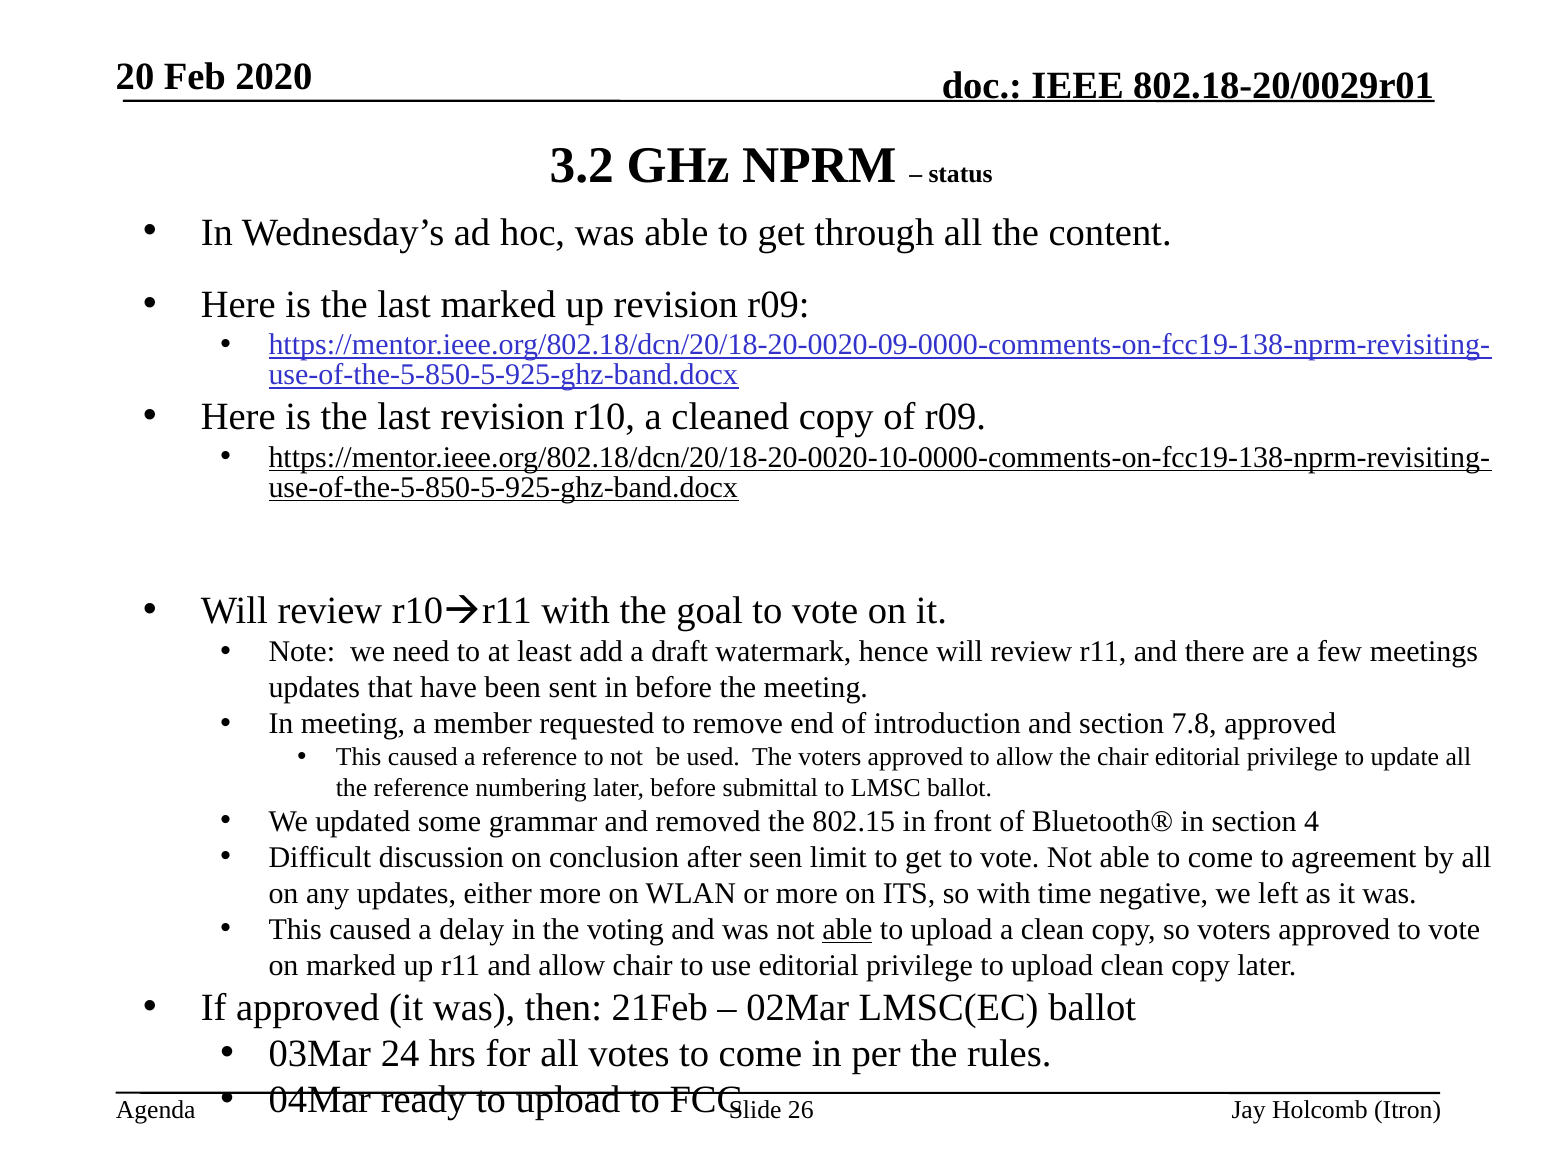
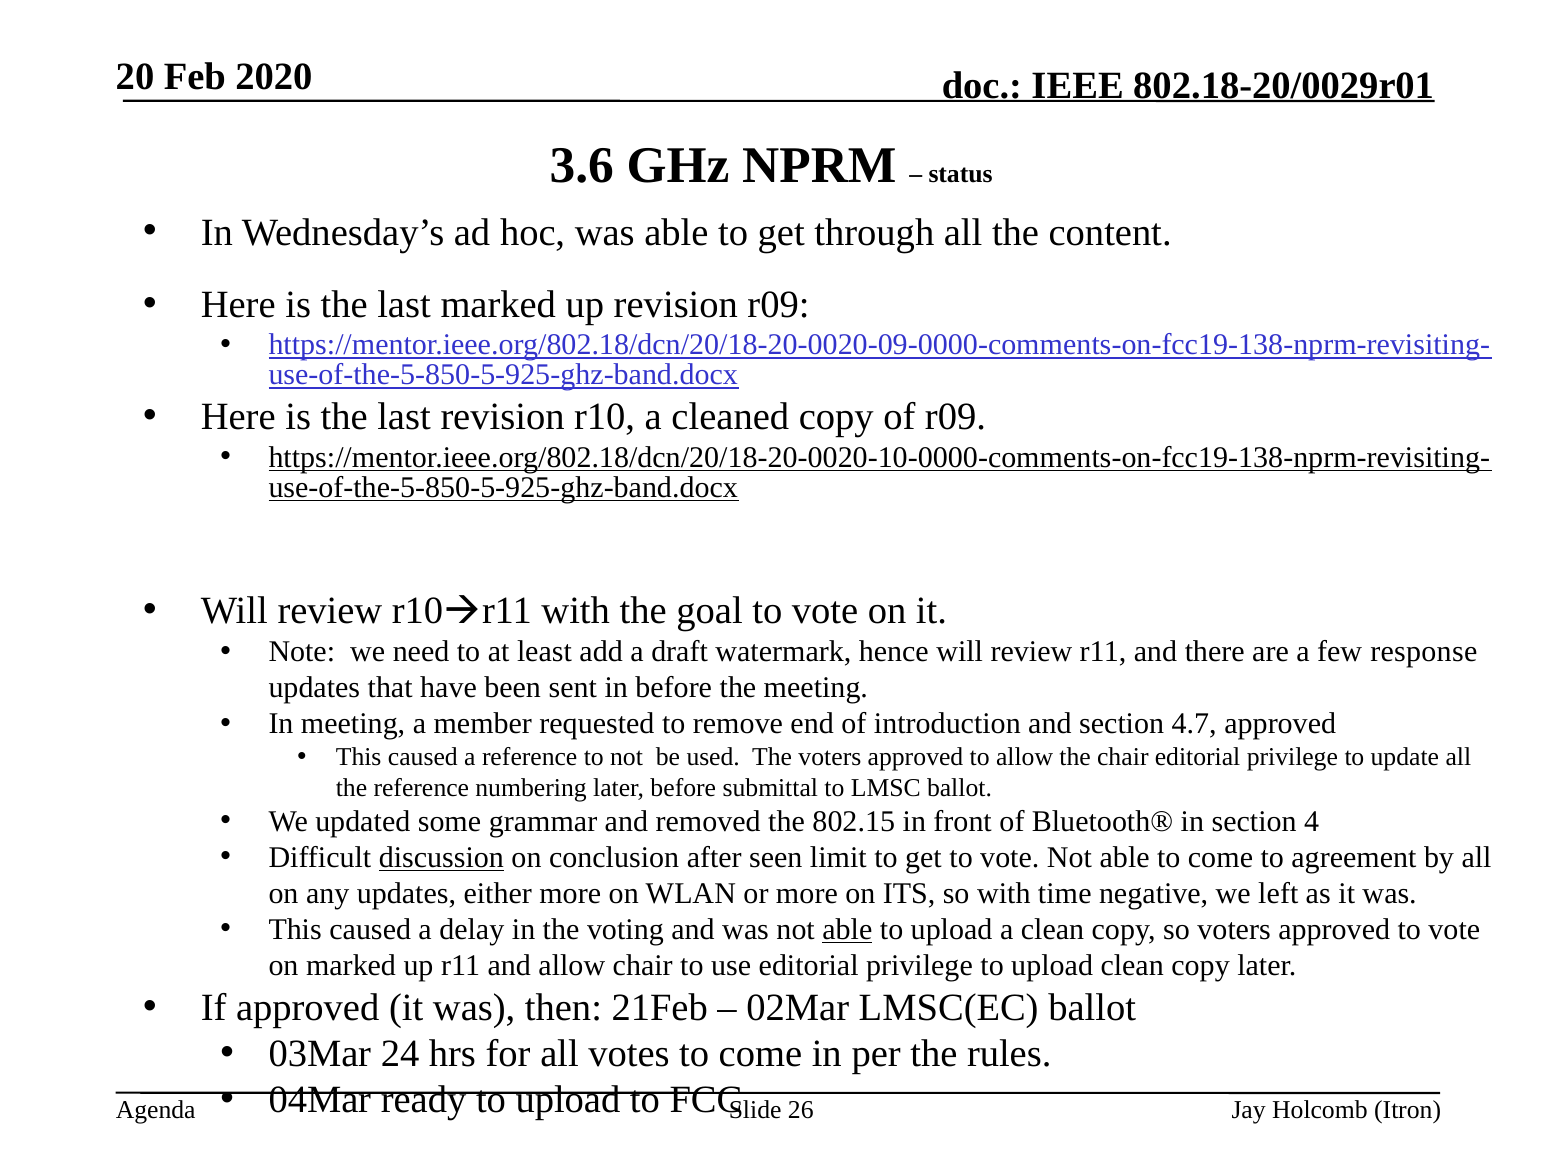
3.2: 3.2 -> 3.6
meetings: meetings -> response
7.8: 7.8 -> 4.7
discussion underline: none -> present
